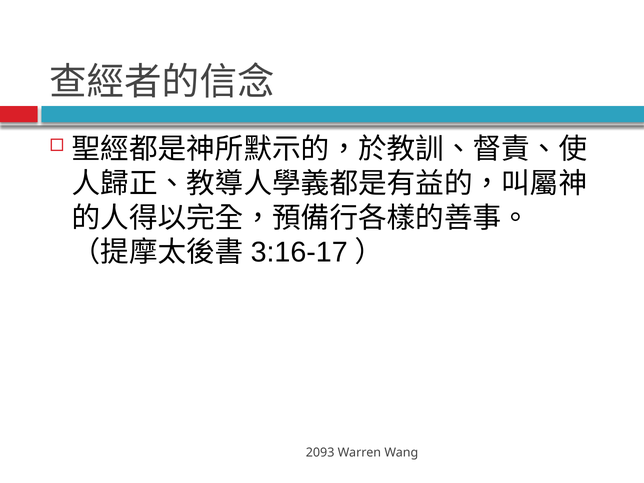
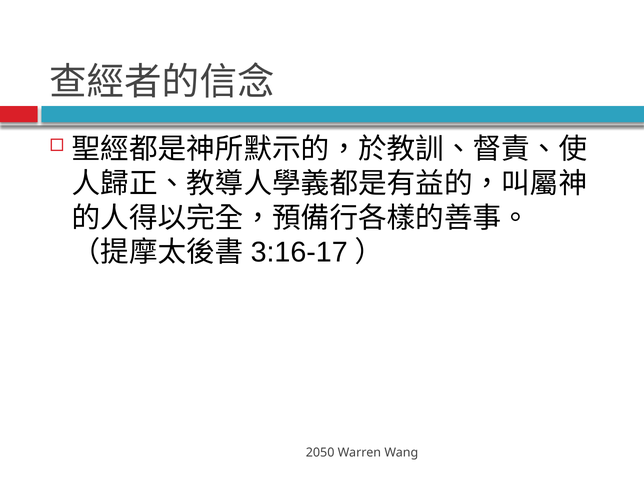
2093: 2093 -> 2050
